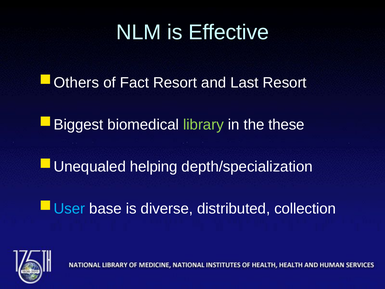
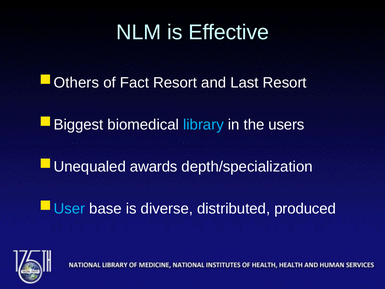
library colour: light green -> light blue
these: these -> users
helping: helping -> awards
collection: collection -> produced
